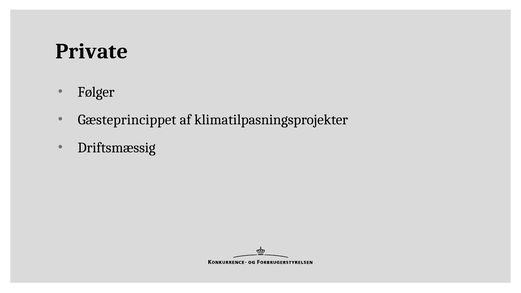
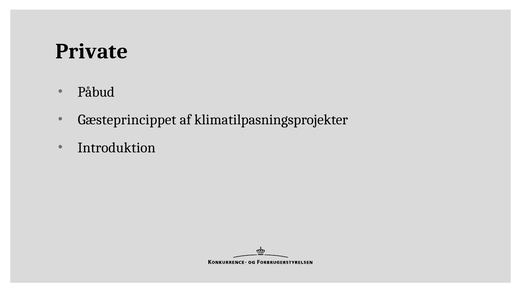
Følger: Følger -> Påbud
Driftsmæssig: Driftsmæssig -> Introduktion
